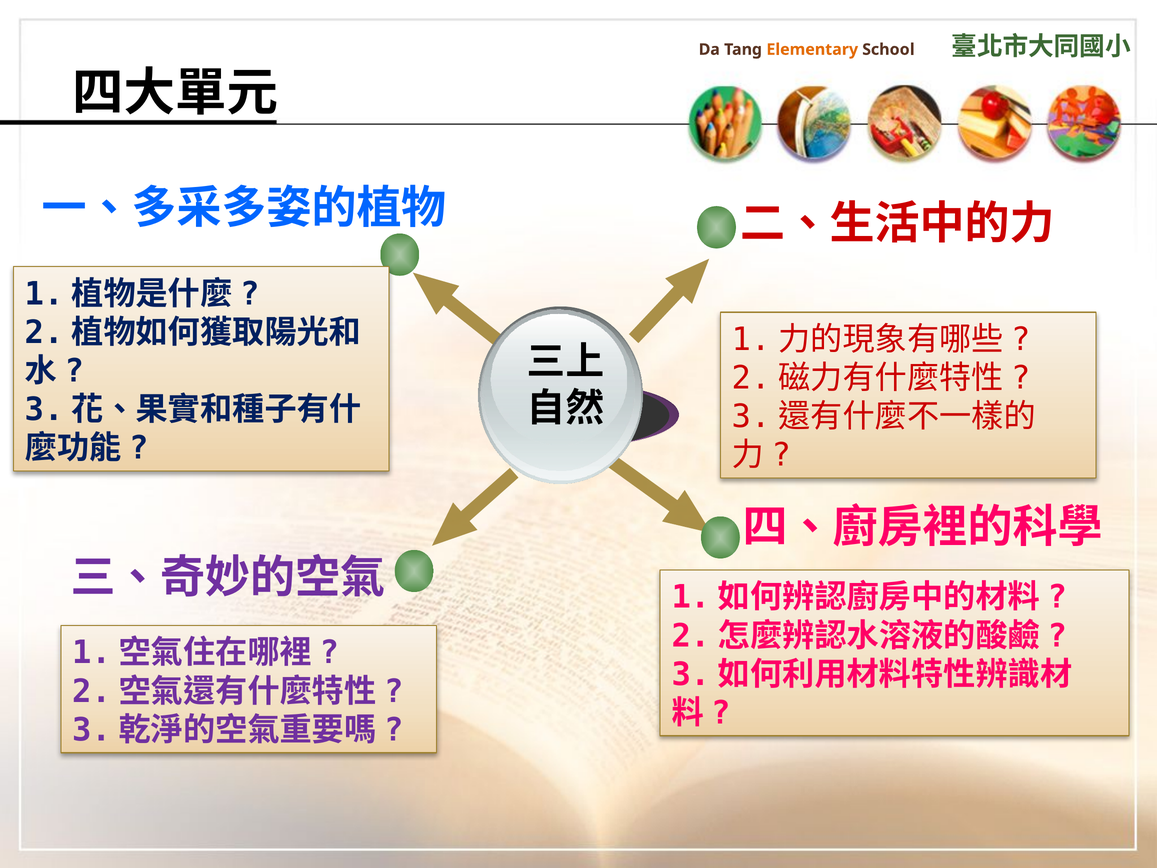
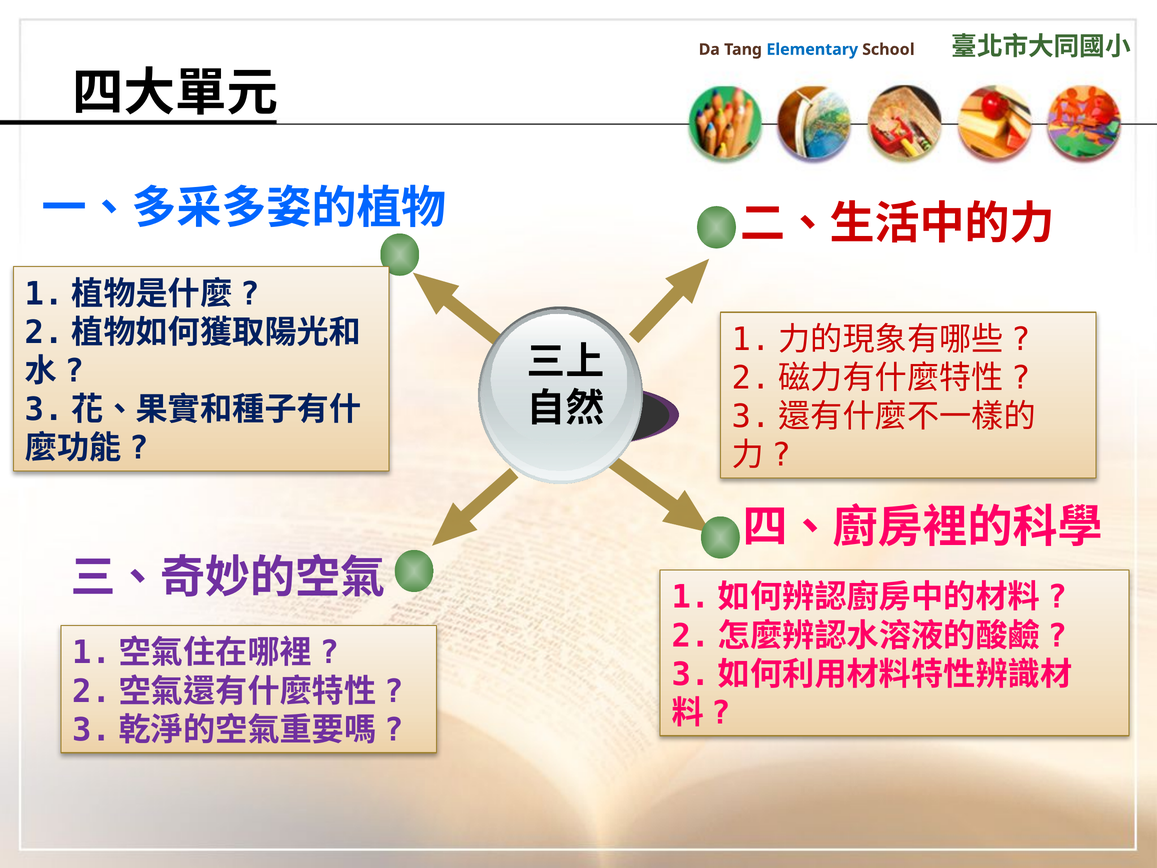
Elementary colour: orange -> blue
